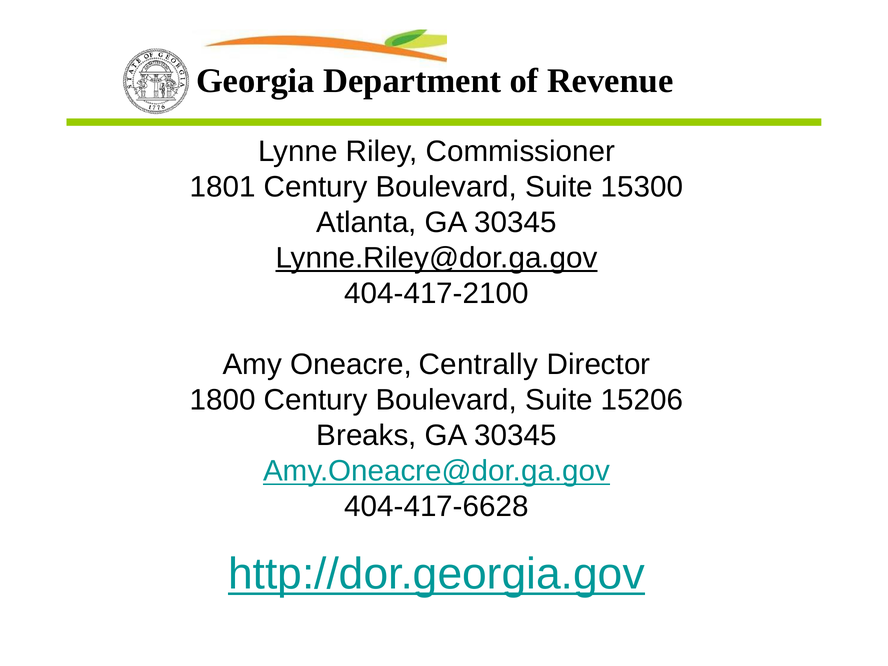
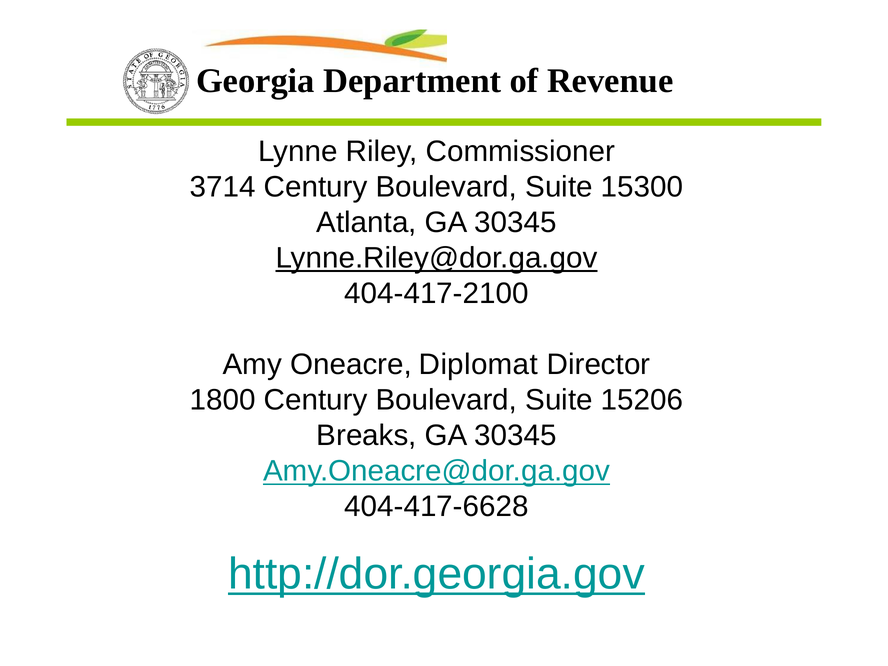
1801: 1801 -> 3714
Centrally: Centrally -> Diplomat
